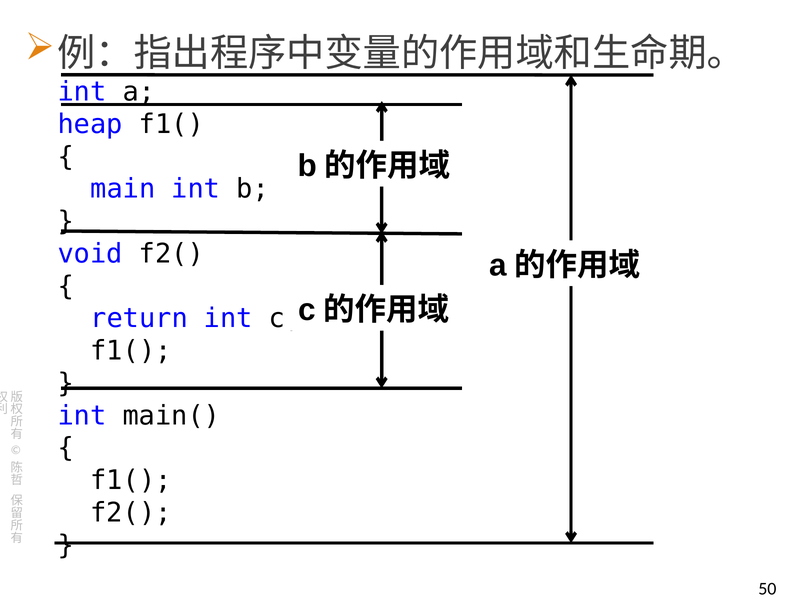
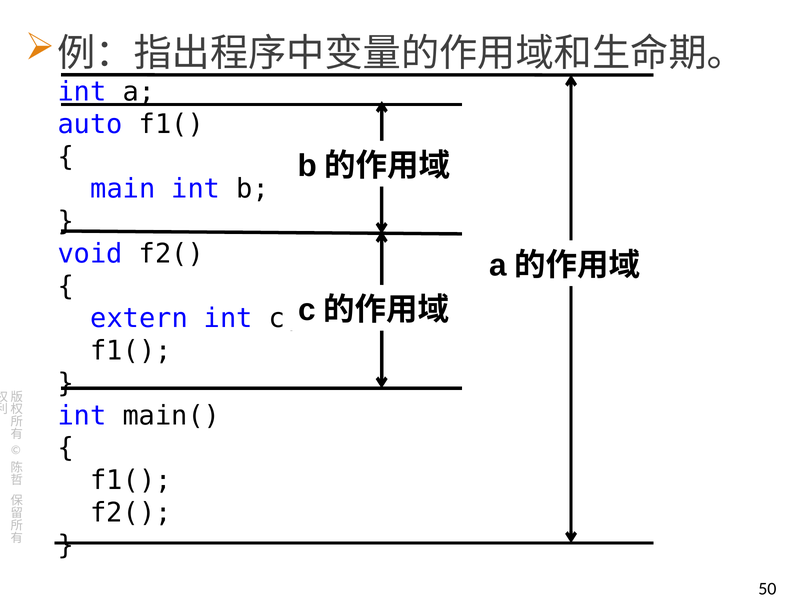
heap: heap -> auto
return: return -> extern
